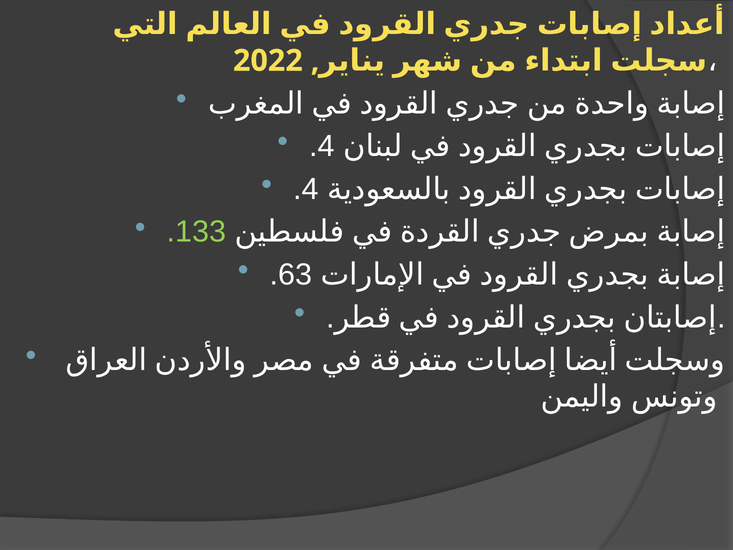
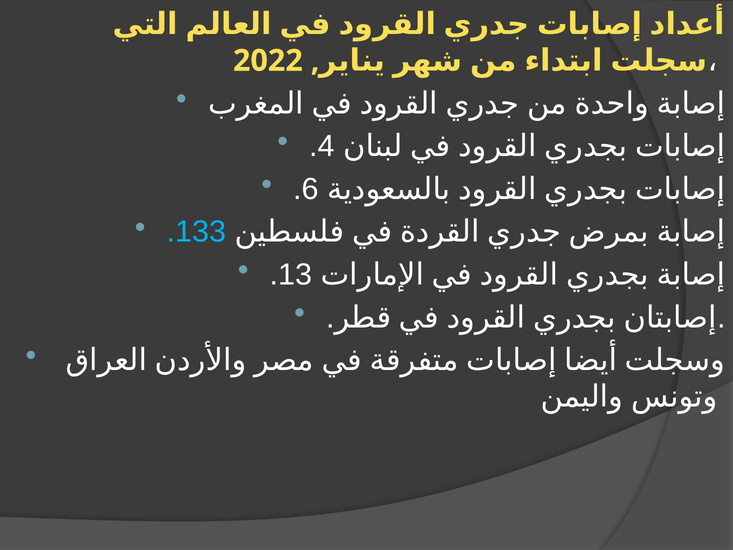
.4 at (306, 189): .4 -> .6
.133 colour: light green -> light blue
.63: .63 -> .13
